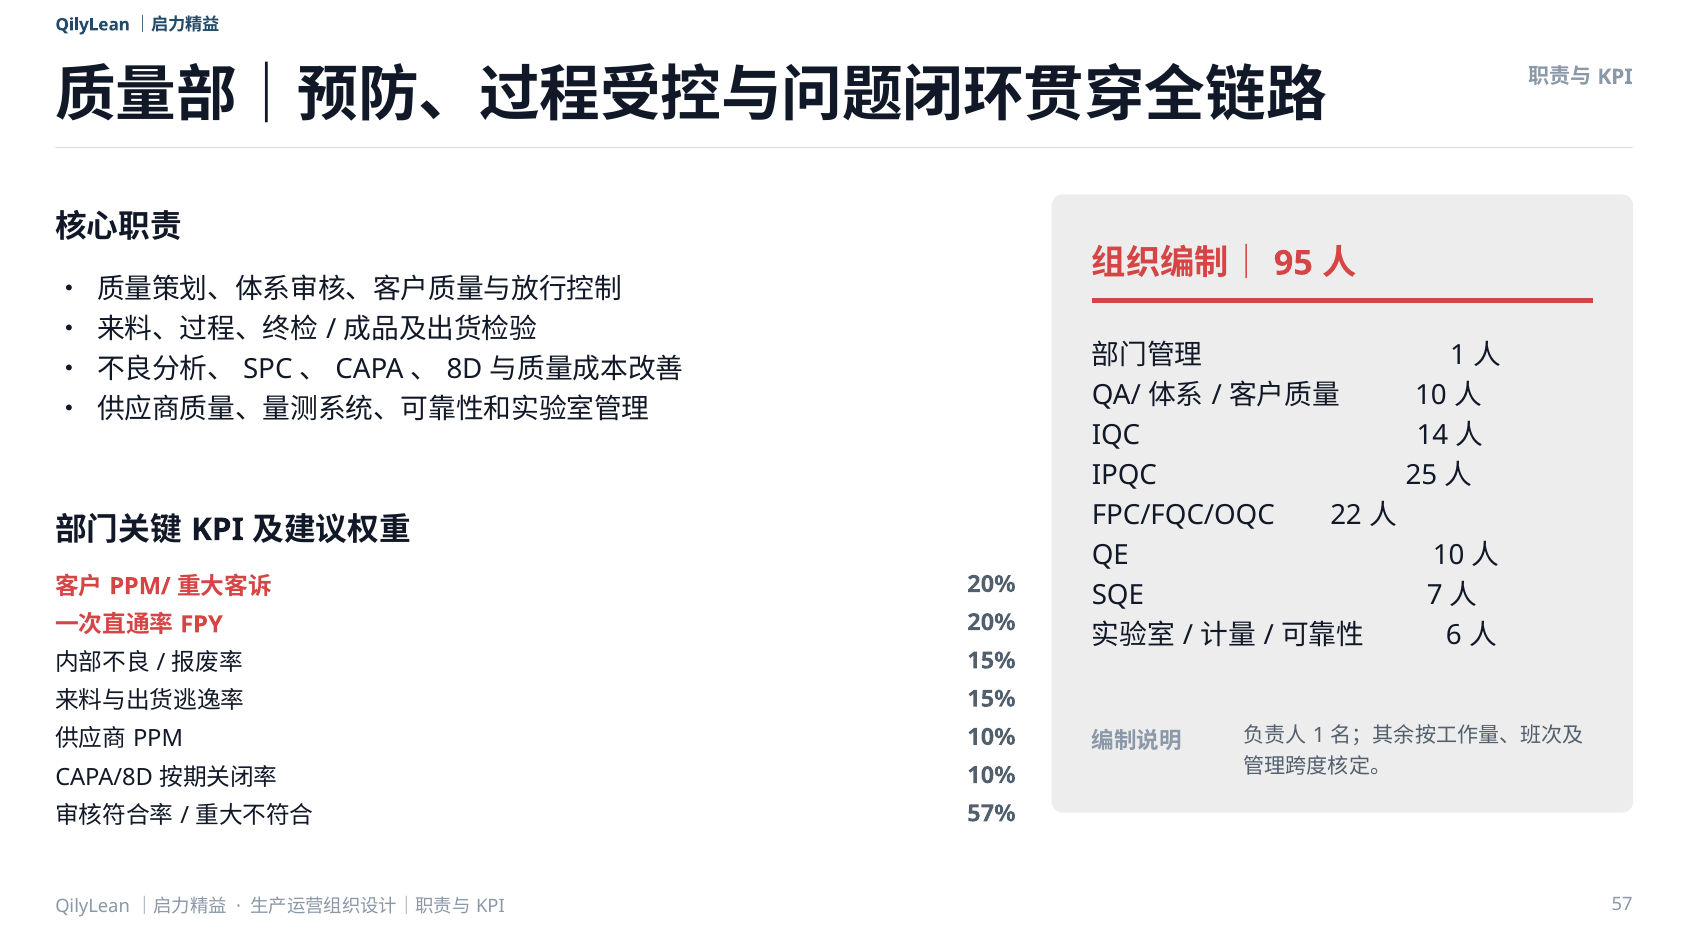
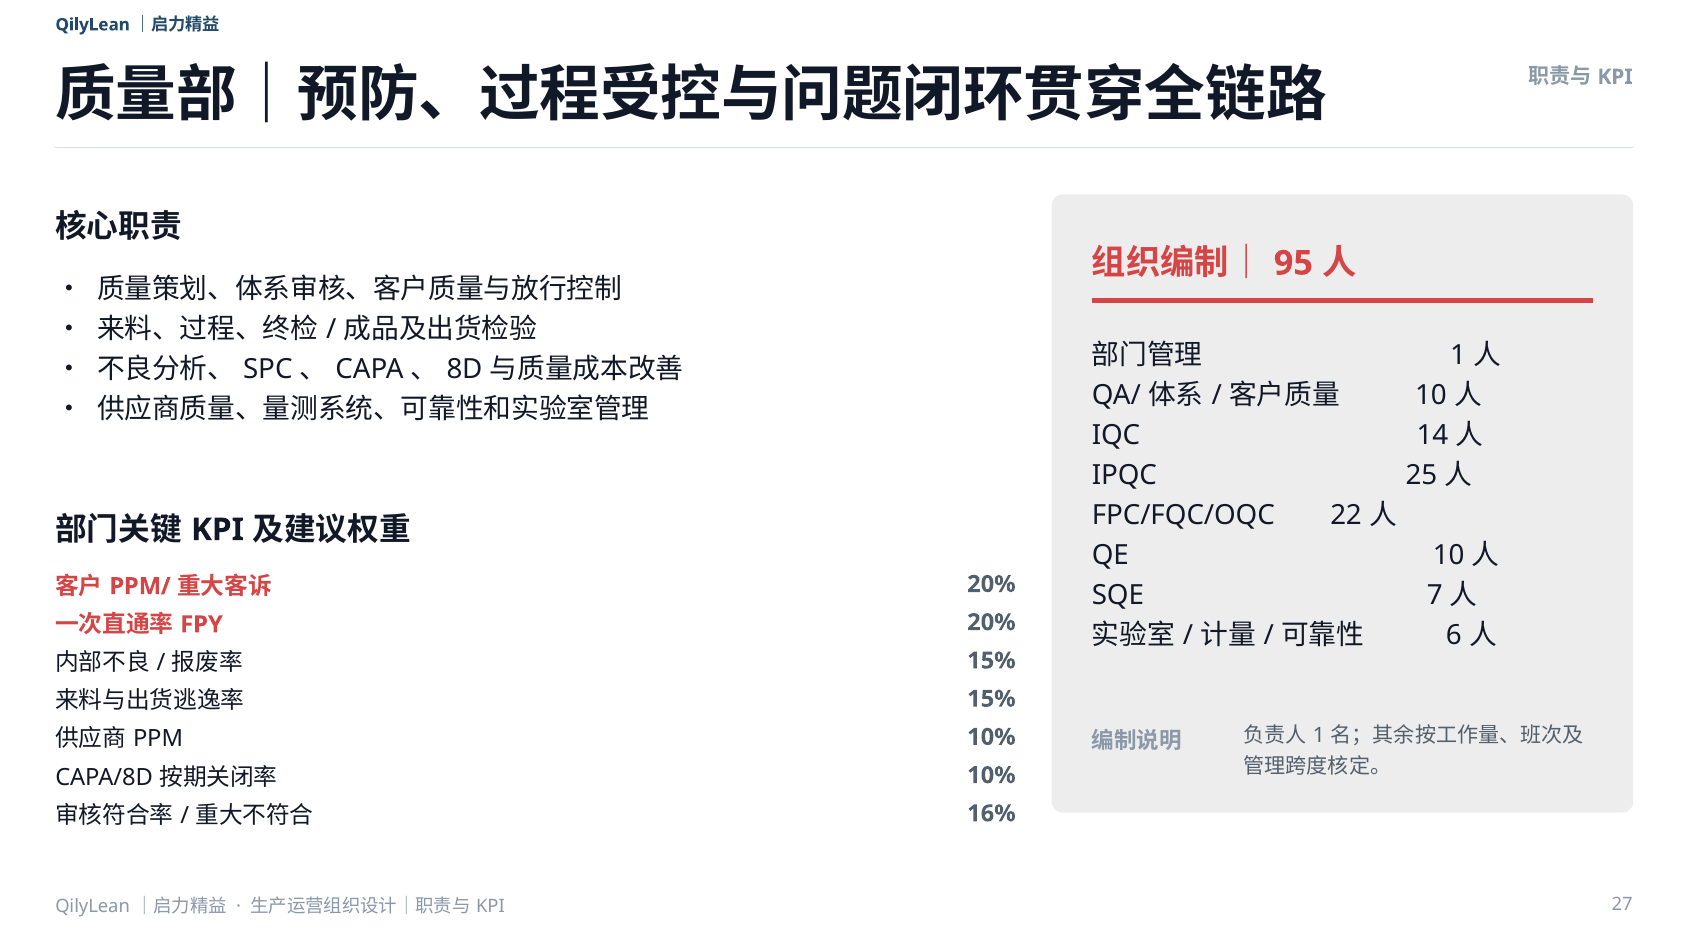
57%: 57% -> 16%
57: 57 -> 27
